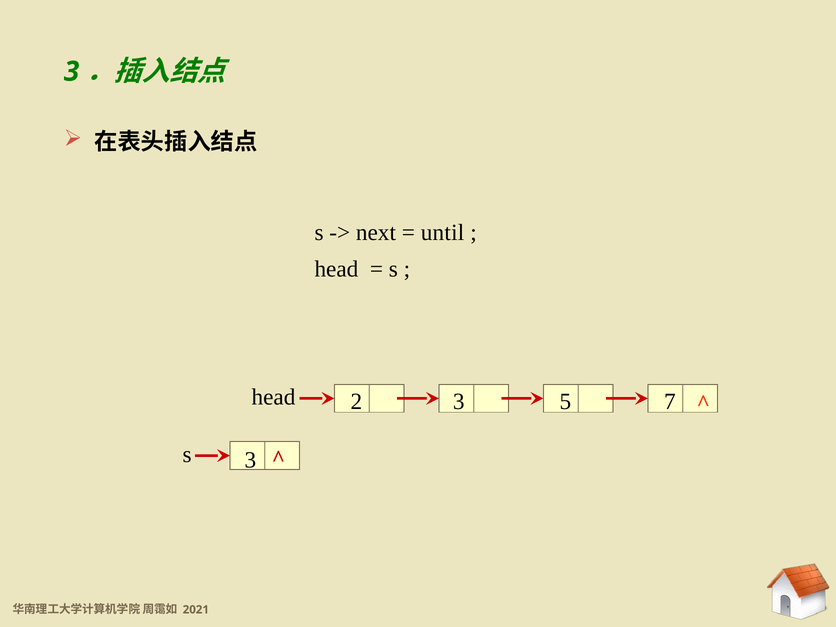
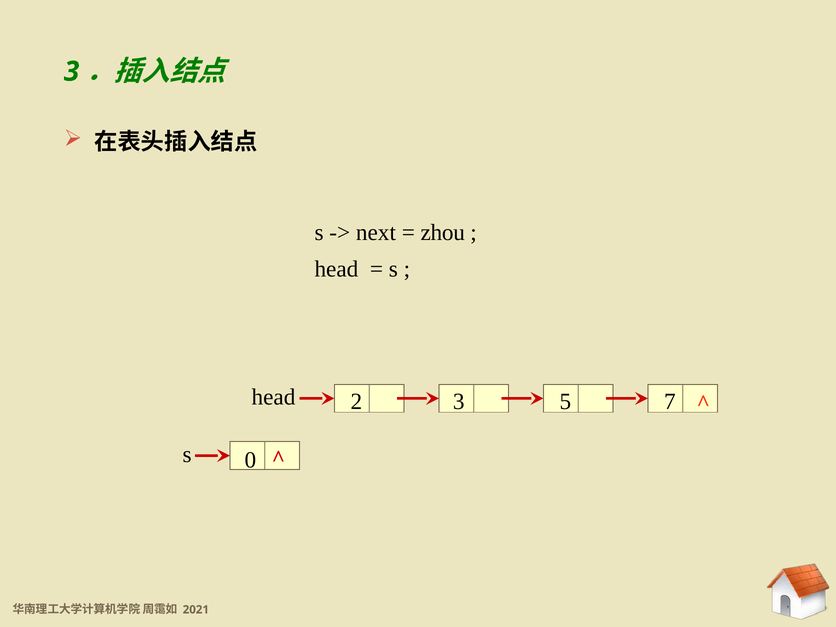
until: until -> zhou
s 3: 3 -> 0
